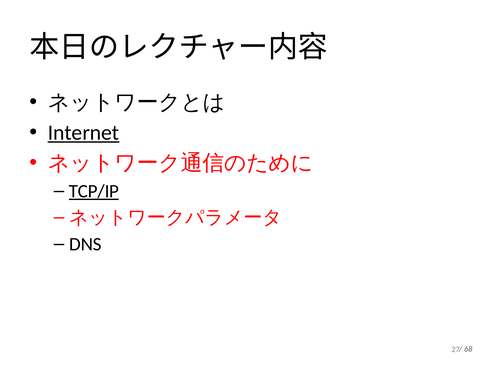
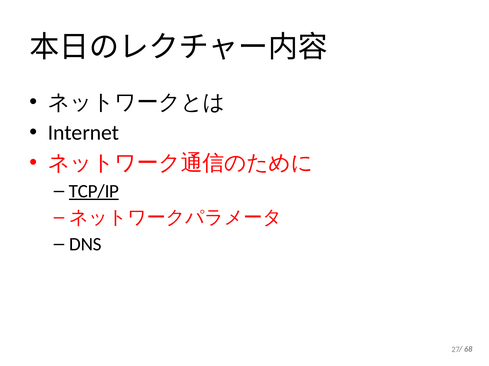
Internet underline: present -> none
